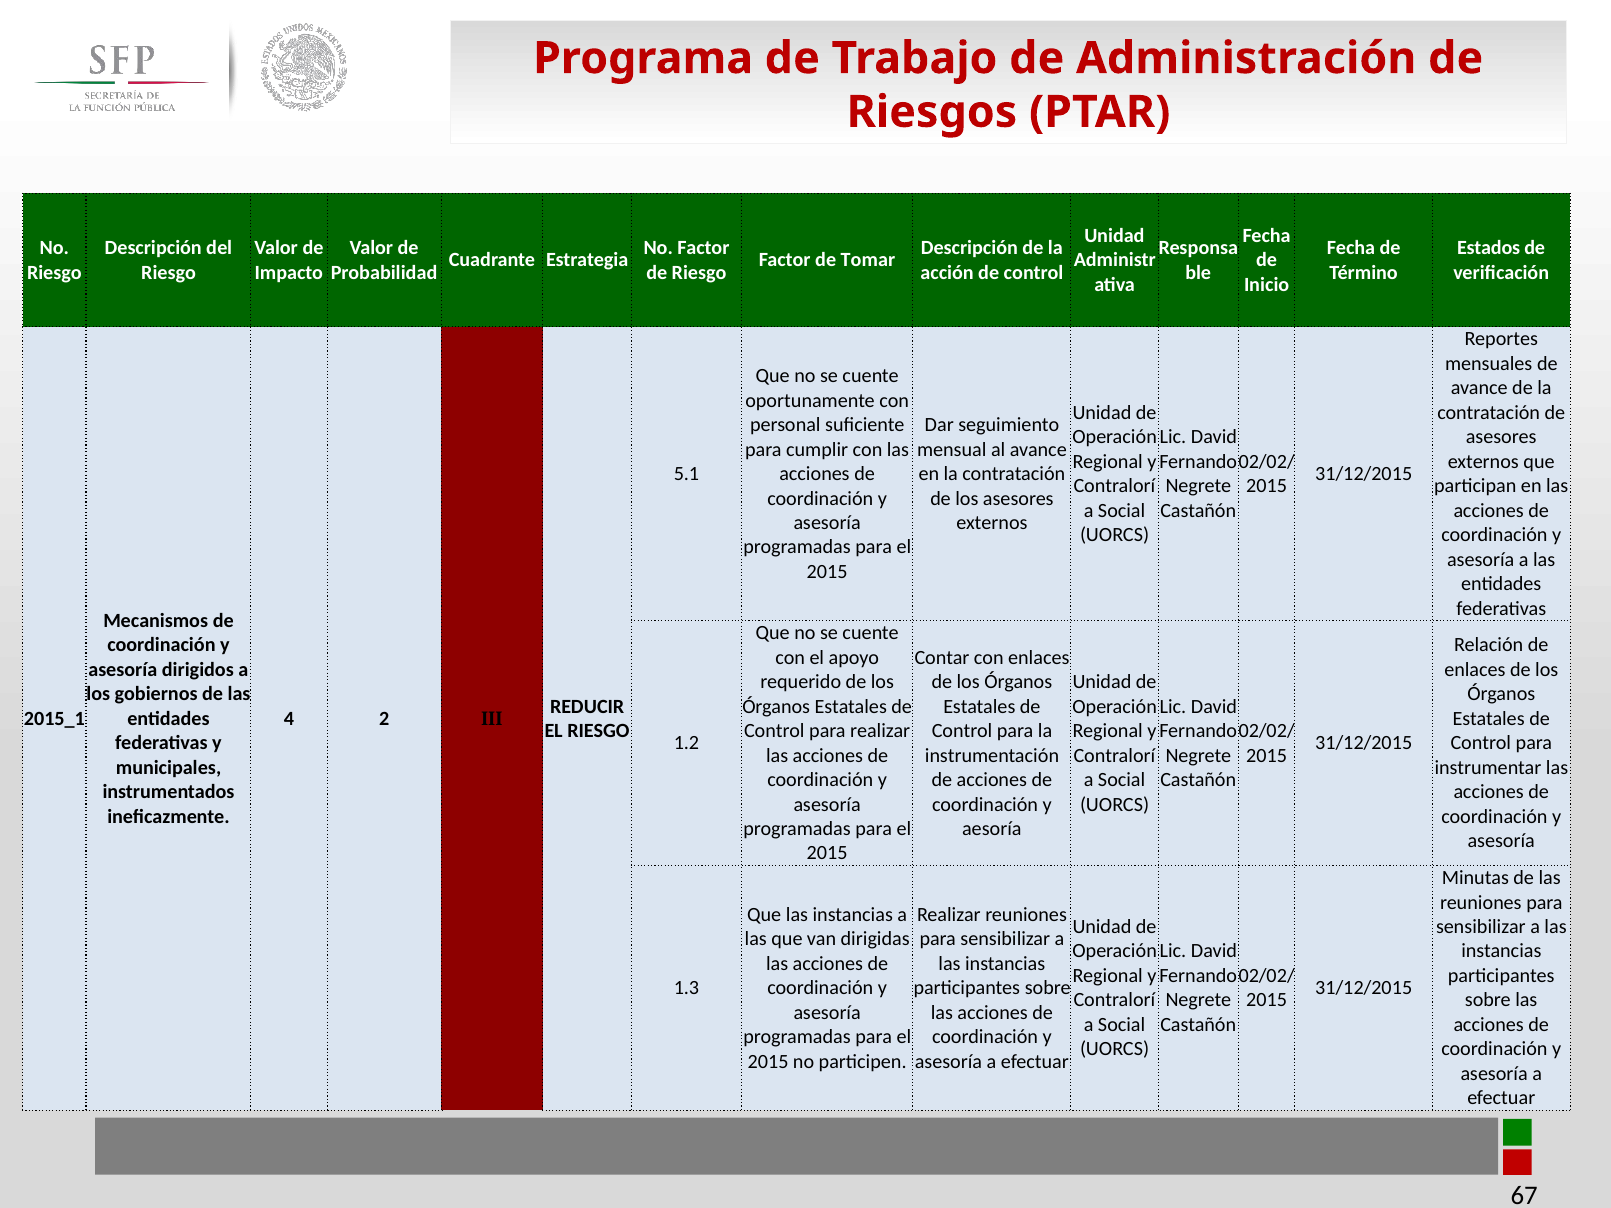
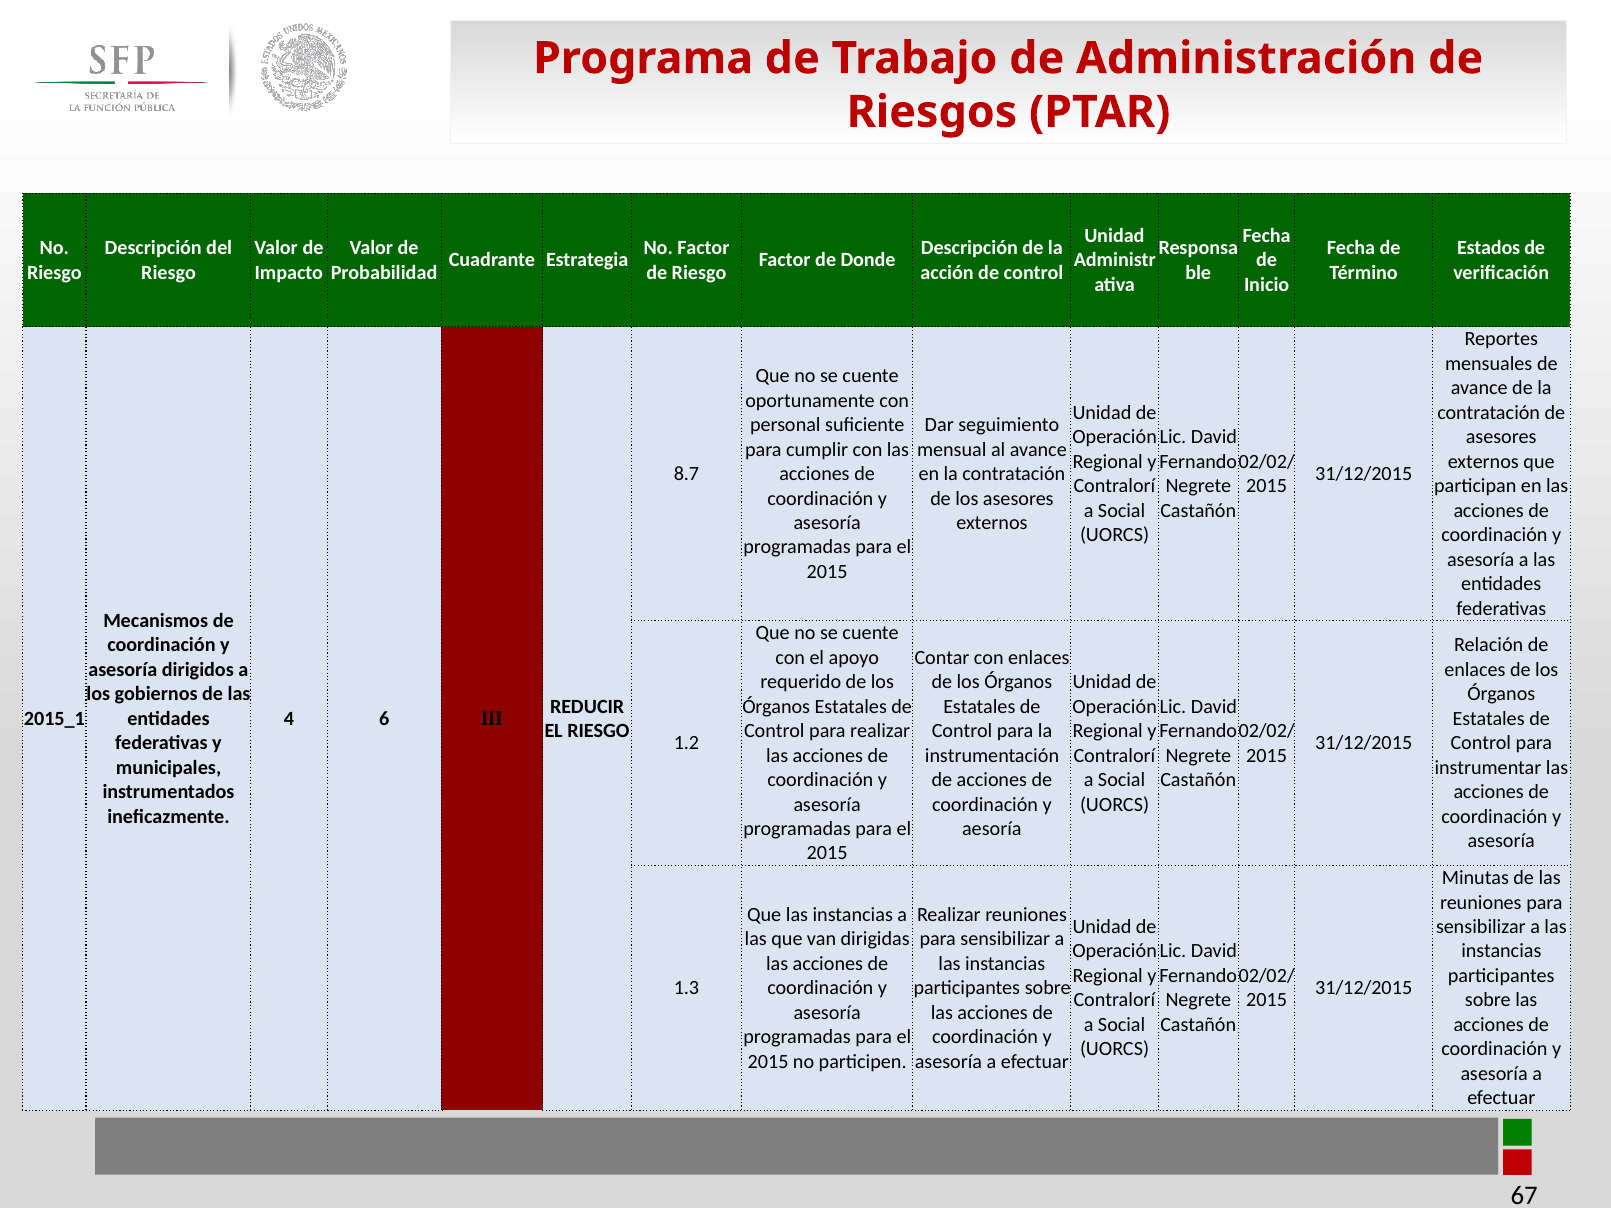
Tomar: Tomar -> Donde
5.1: 5.1 -> 8.7
2: 2 -> 6
